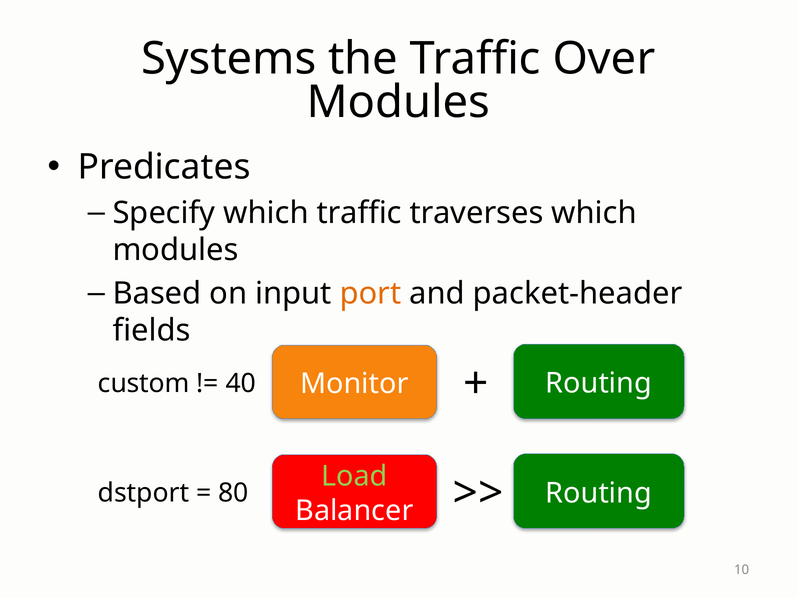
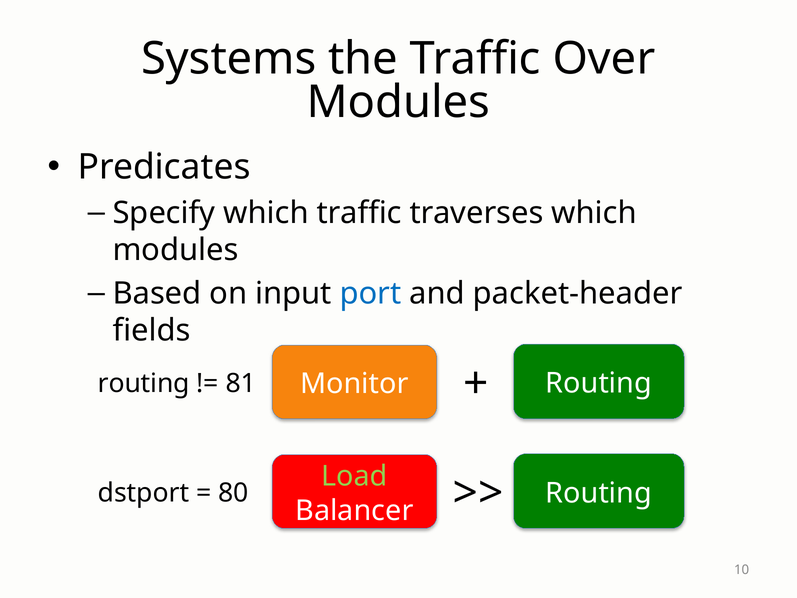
port colour: orange -> blue
custom at (144, 383): custom -> routing
40: 40 -> 81
